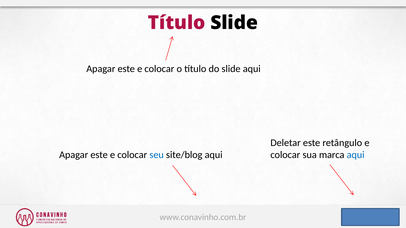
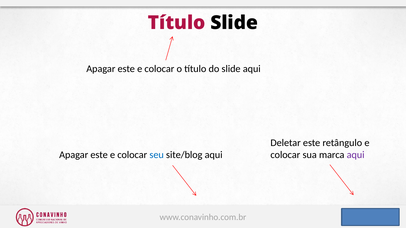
aqui at (356, 155) colour: blue -> purple
